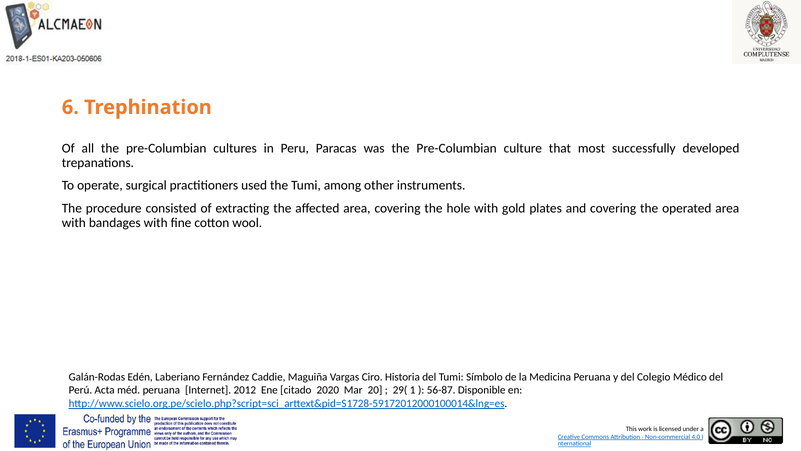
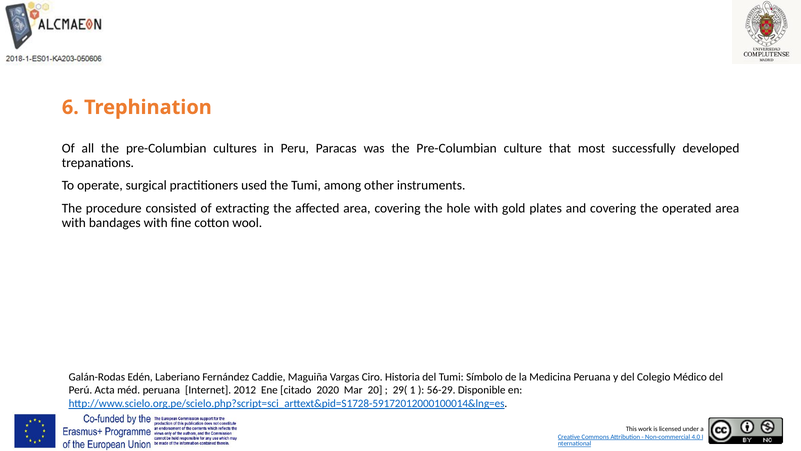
56-87: 56-87 -> 56-29
